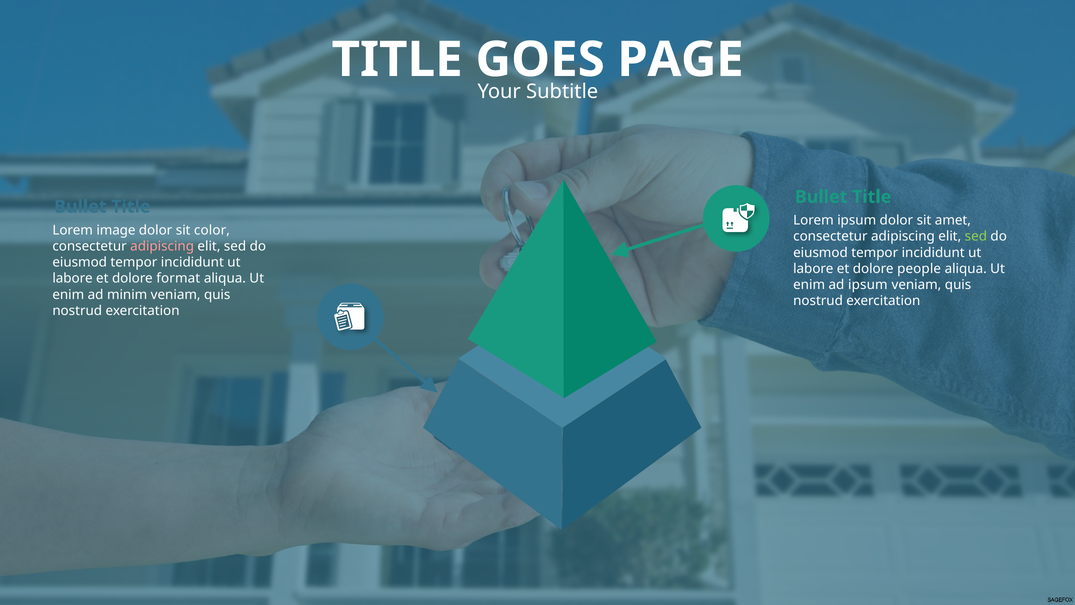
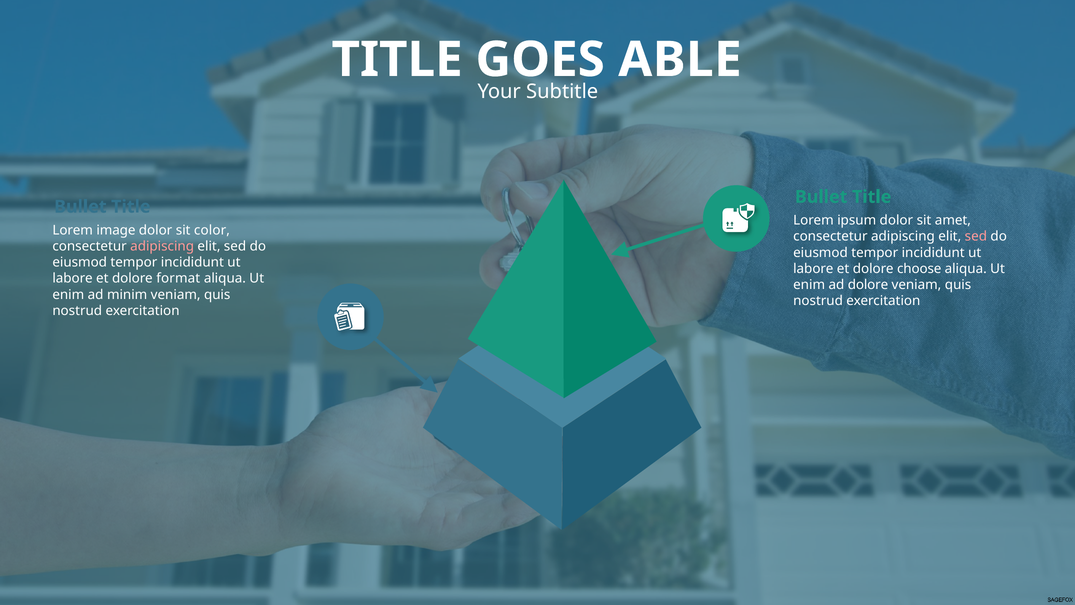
PAGE: PAGE -> ABLE
sed at (976, 236) colour: light green -> pink
people: people -> choose
ad ipsum: ipsum -> dolore
